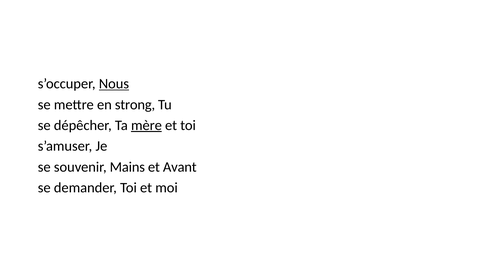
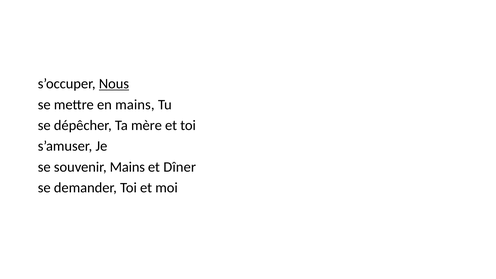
en strong: strong -> mains
mère underline: present -> none
Avant: Avant -> Dîner
